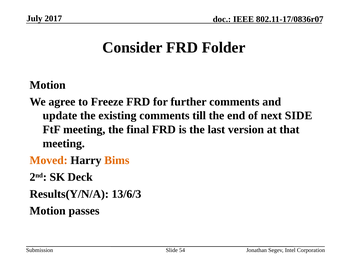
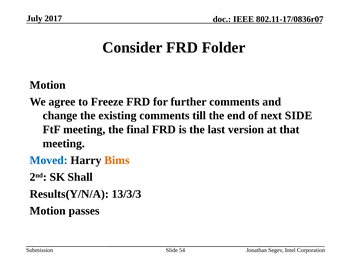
update: update -> change
Moved colour: orange -> blue
Deck: Deck -> Shall
13/6/3: 13/6/3 -> 13/3/3
